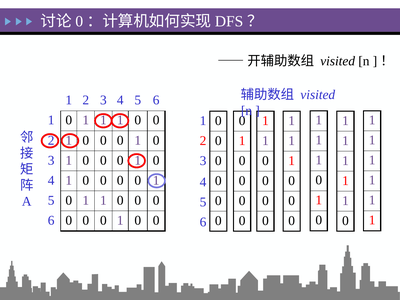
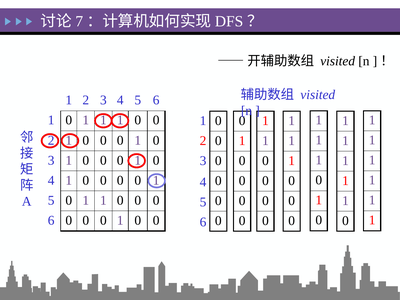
0 at (79, 21): 0 -> 7
